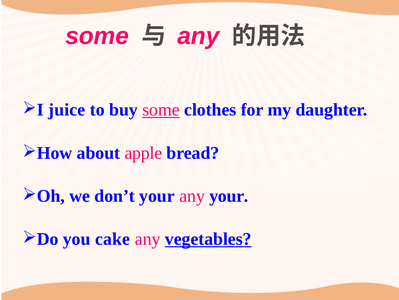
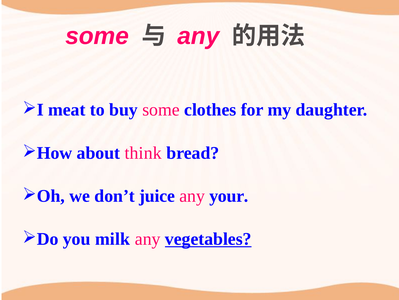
juice: juice -> meat
some at (161, 110) underline: present -> none
apple: apple -> think
don’t your: your -> juice
cake: cake -> milk
